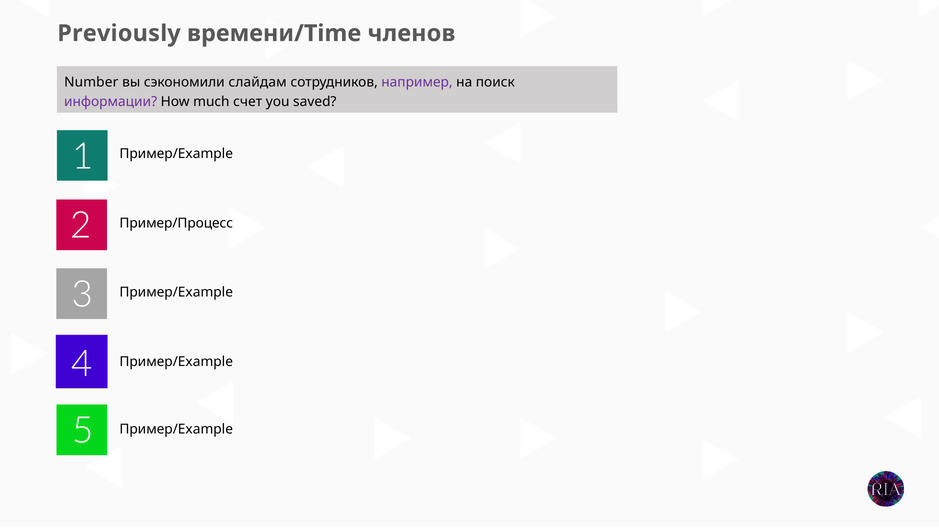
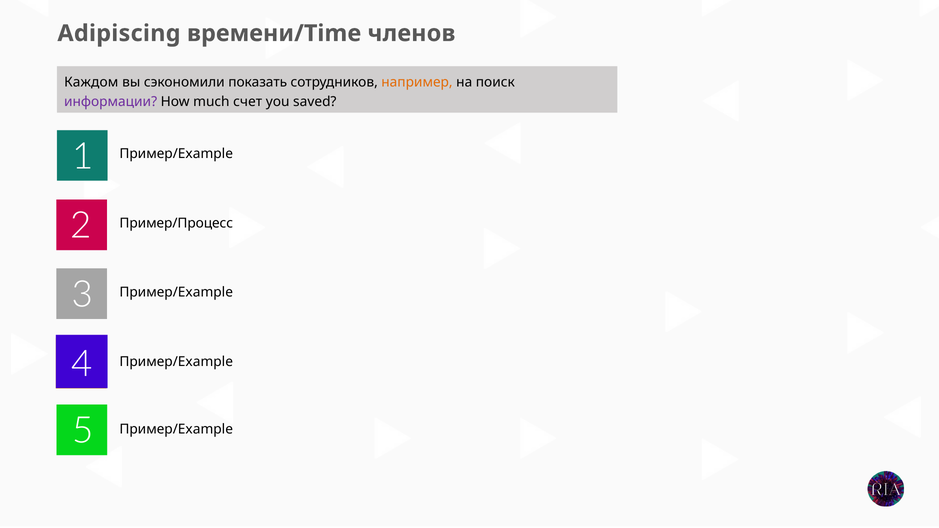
Previously: Previously -> Adipiscing
Number: Number -> Каждом
слайдам: слайдам -> показать
например colour: purple -> orange
